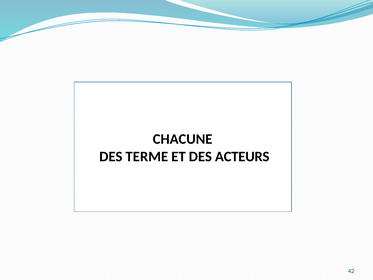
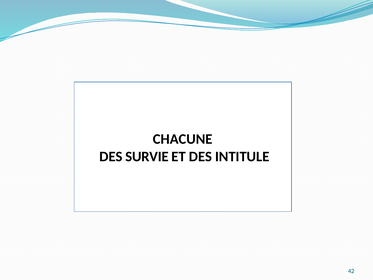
TERME: TERME -> SURVIE
ACTEURS: ACTEURS -> INTITULE
